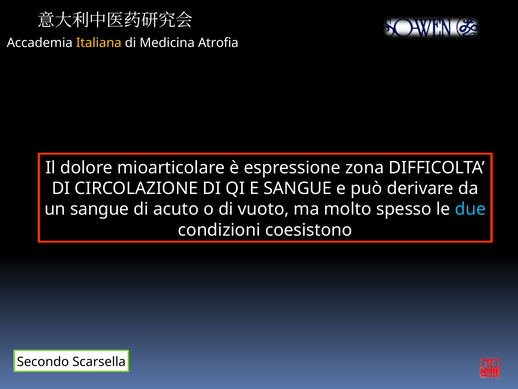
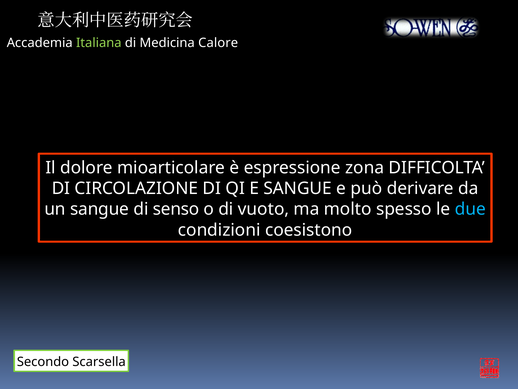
Italiana colour: yellow -> light green
Atrofia: Atrofia -> Calore
acuto: acuto -> senso
